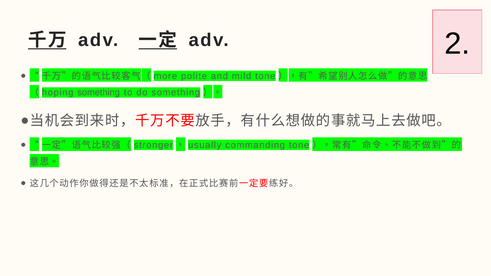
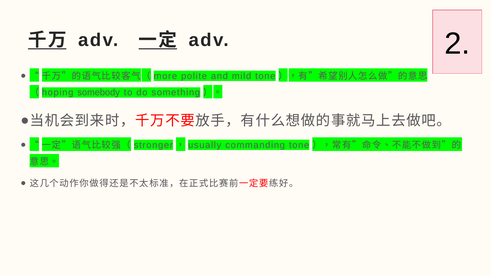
something at (99, 93): something -> somebody
